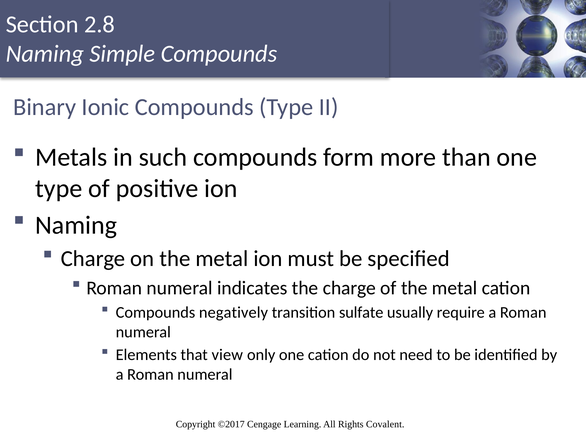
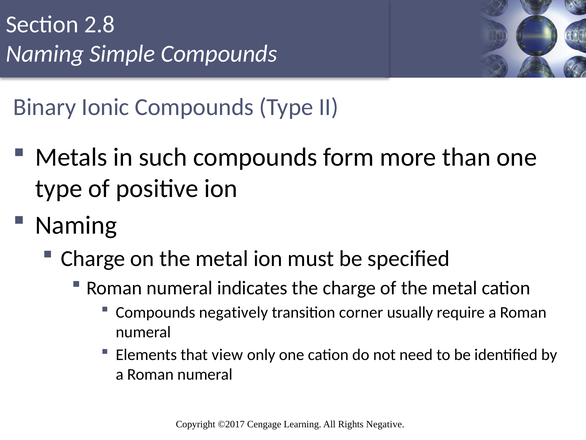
sulfate: sulfate -> corner
Covalent: Covalent -> Negative
